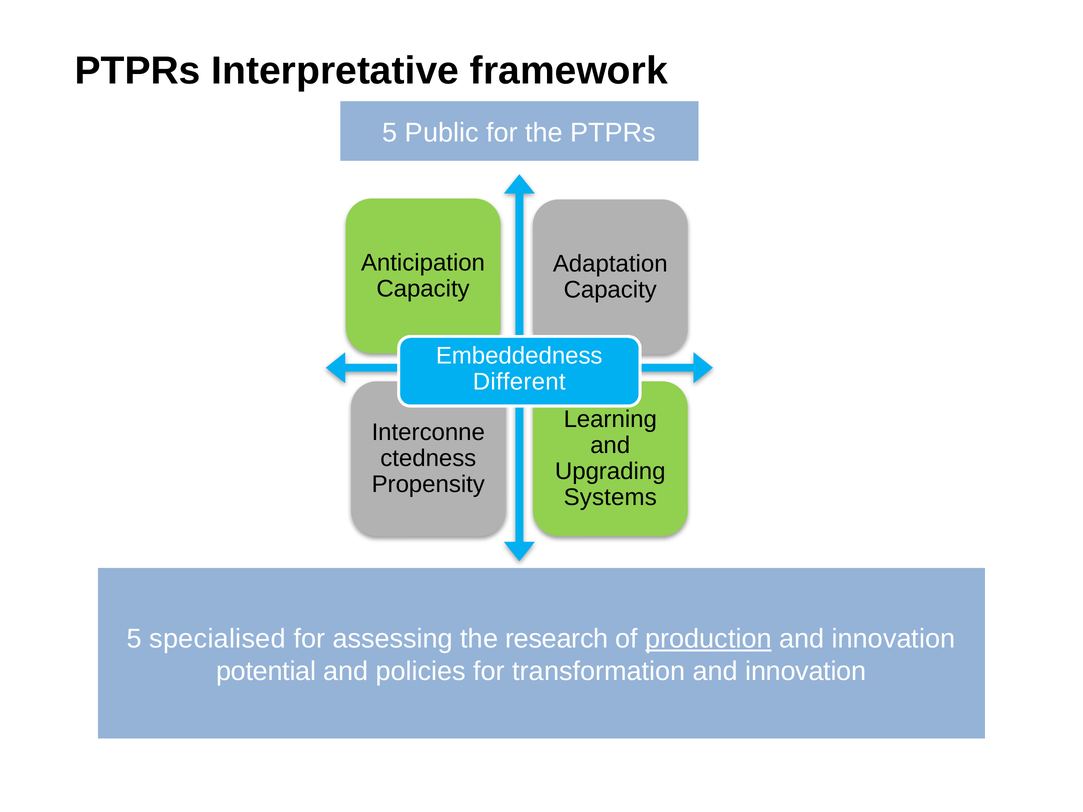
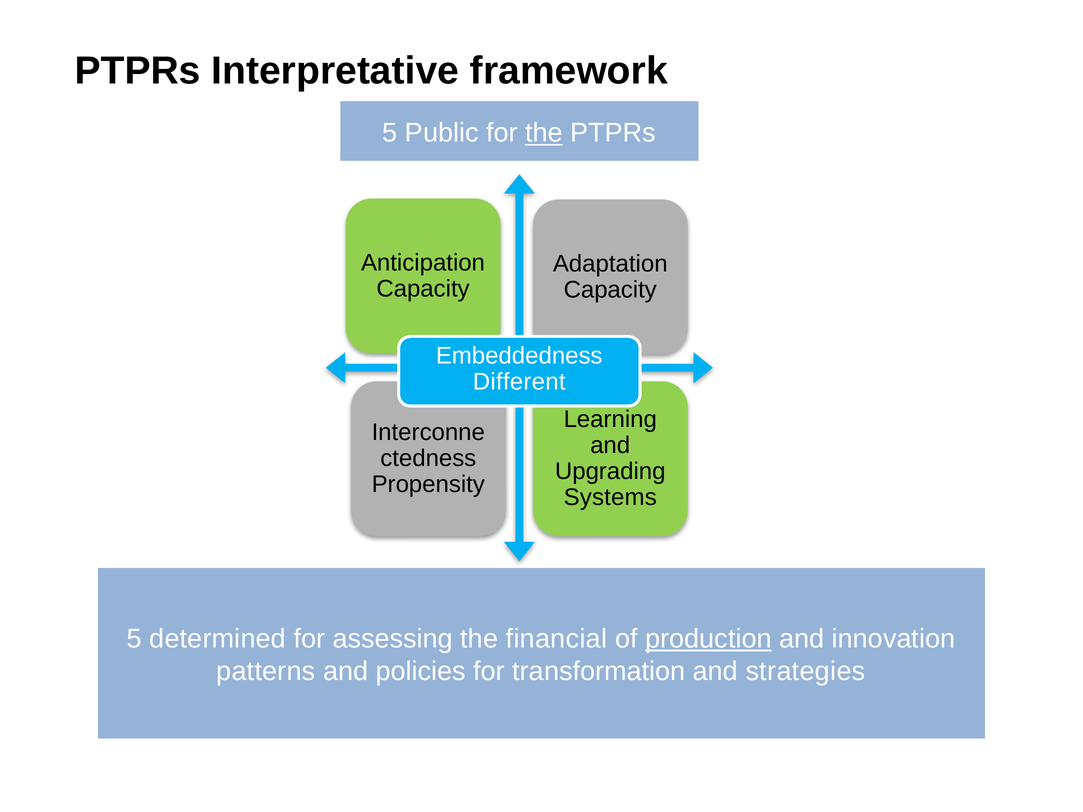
the at (544, 133) underline: none -> present
specialised: specialised -> determined
research: research -> financial
potential: potential -> patterns
transformation and innovation: innovation -> strategies
